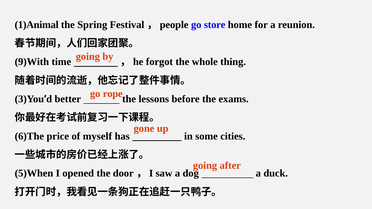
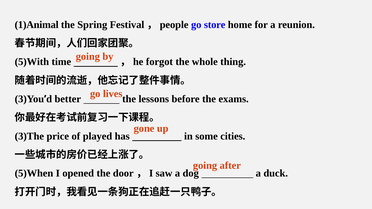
9)With: 9)With -> 5)With
rope: rope -> lives
6)The: 6)The -> 3)The
myself: myself -> played
